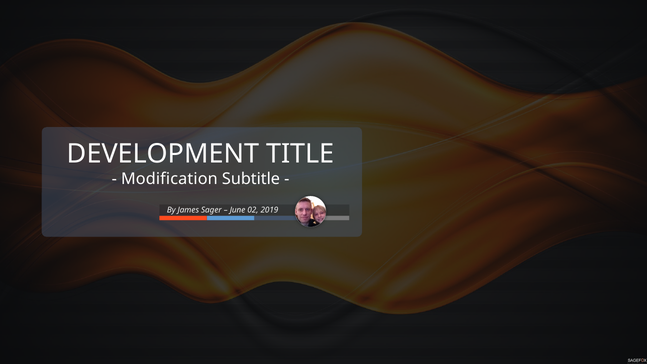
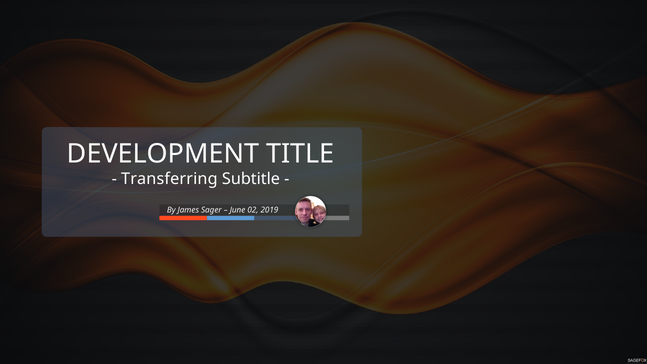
Modification: Modification -> Transferring
